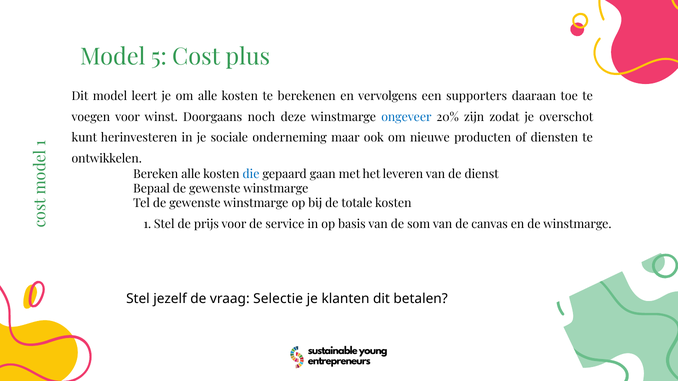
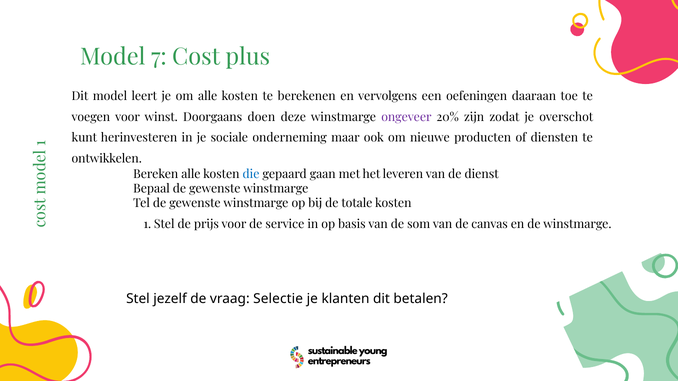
5: 5 -> 7
supporters: supporters -> oefeningen
noch: noch -> doen
ongeveer colour: blue -> purple
